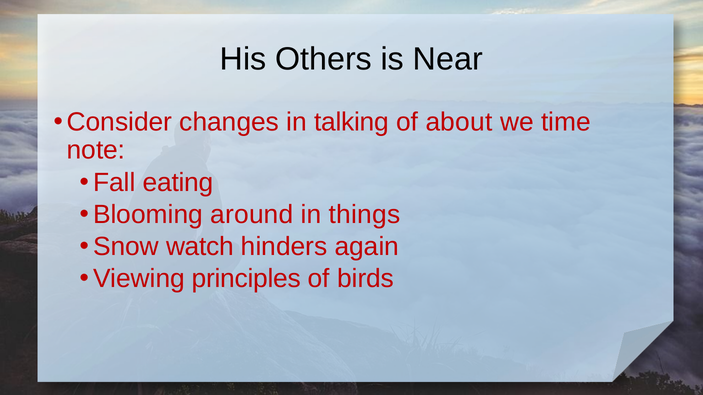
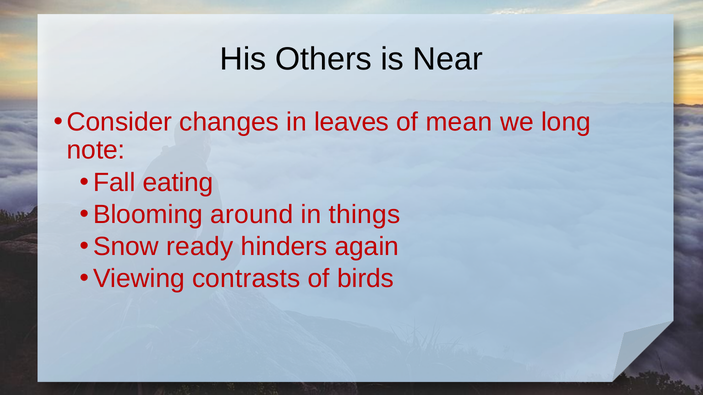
talking: talking -> leaves
about: about -> mean
time: time -> long
watch: watch -> ready
principles: principles -> contrasts
